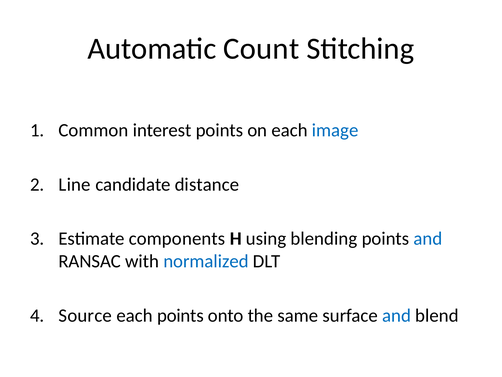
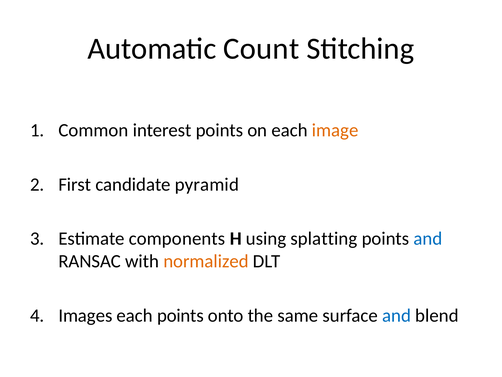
image colour: blue -> orange
Line: Line -> First
distance: distance -> pyramid
blending: blending -> splatting
normalized colour: blue -> orange
Source: Source -> Images
